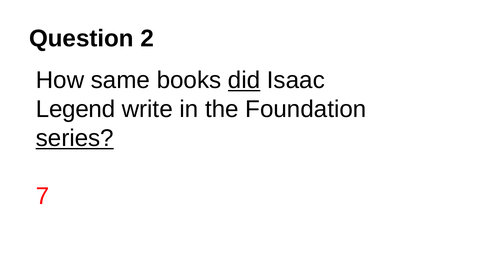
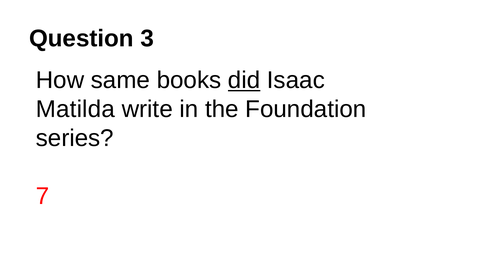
2: 2 -> 3
Legend: Legend -> Matilda
series underline: present -> none
